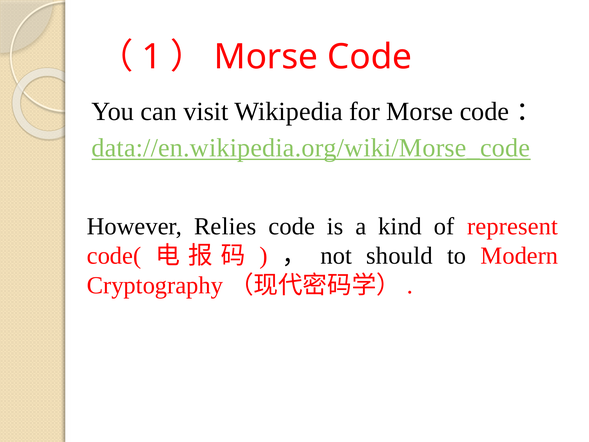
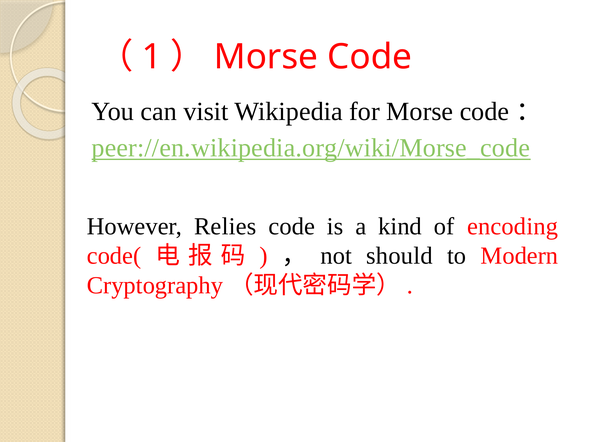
data://en.wikipedia.org/wiki/Morse_code: data://en.wikipedia.org/wiki/Morse_code -> peer://en.wikipedia.org/wiki/Morse_code
represent: represent -> encoding
